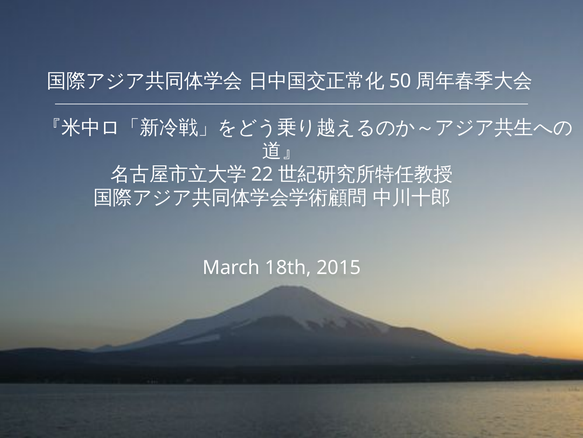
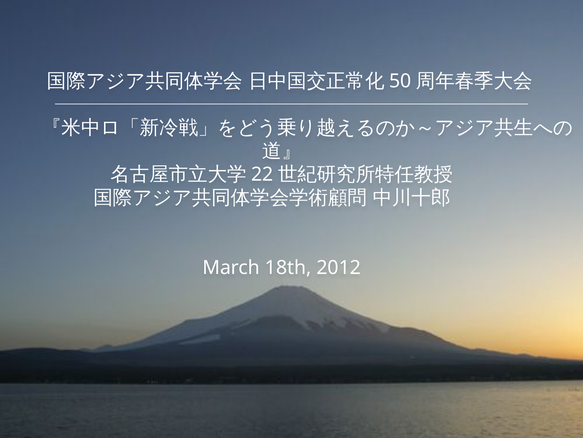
2015: 2015 -> 2012
